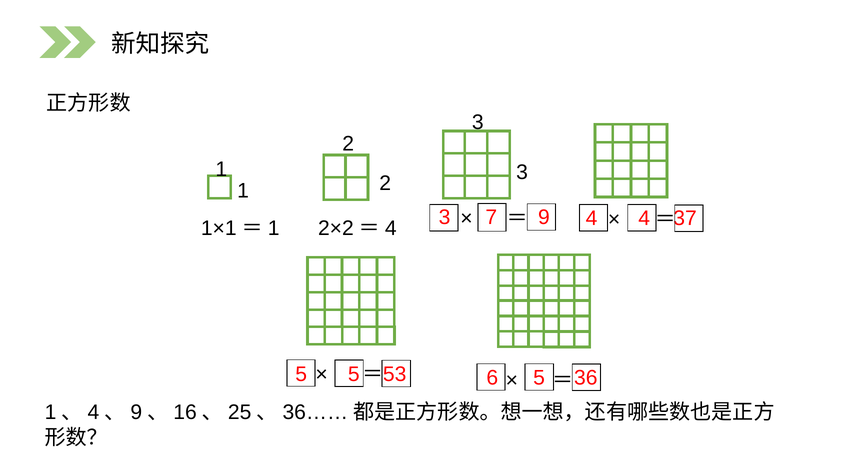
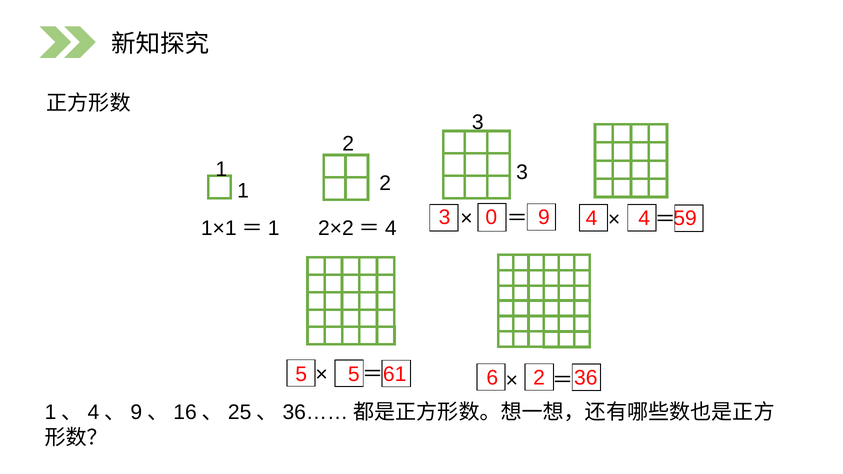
7: 7 -> 0
37: 37 -> 59
53: 53 -> 61
6 5: 5 -> 2
